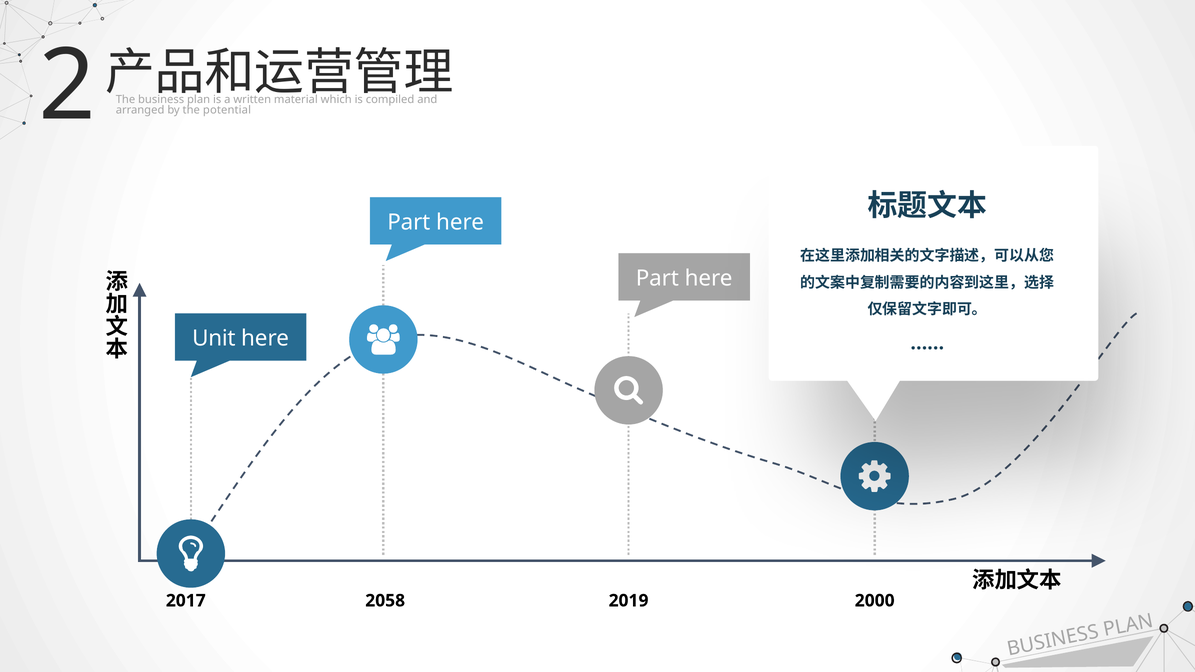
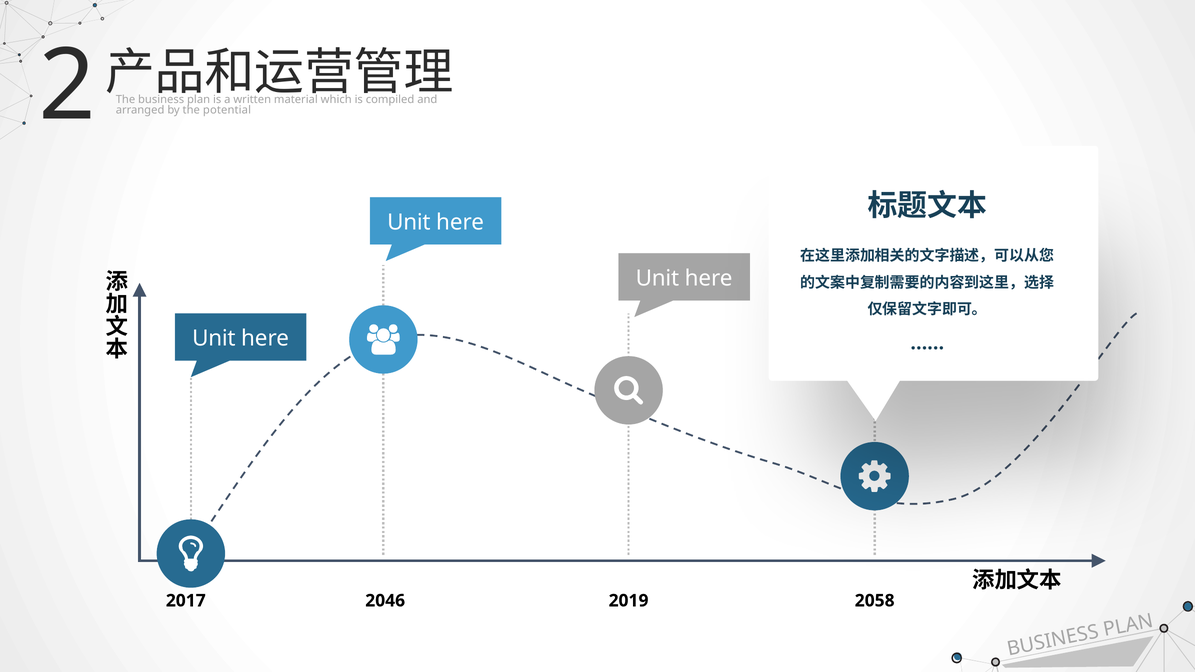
Part at (409, 222): Part -> Unit
Part at (657, 278): Part -> Unit
2058: 2058 -> 2046
2000: 2000 -> 2058
